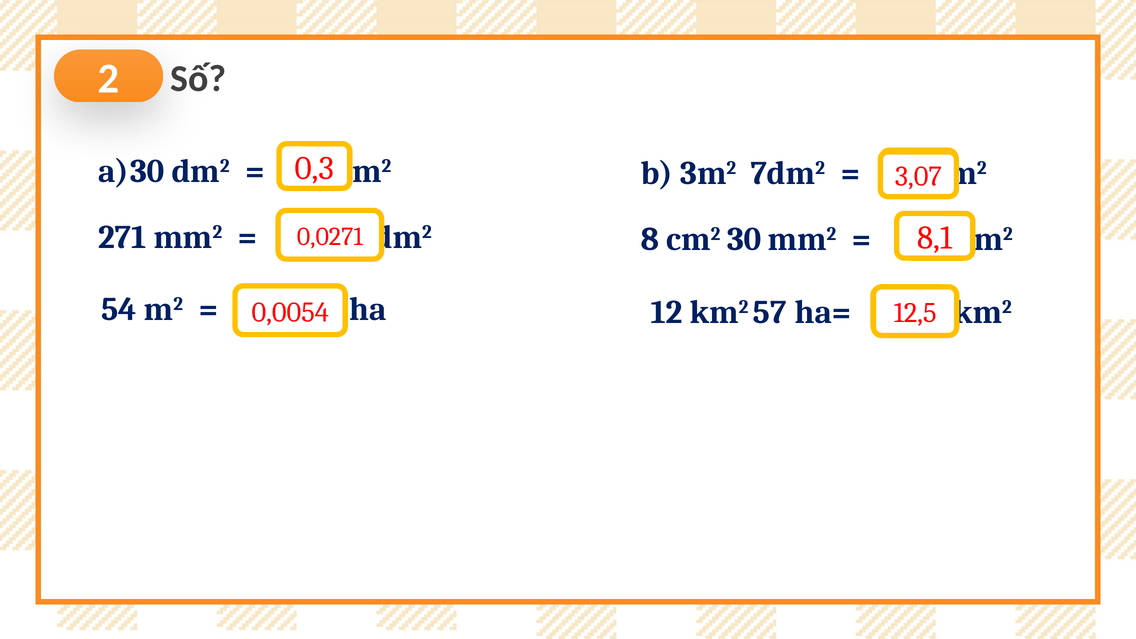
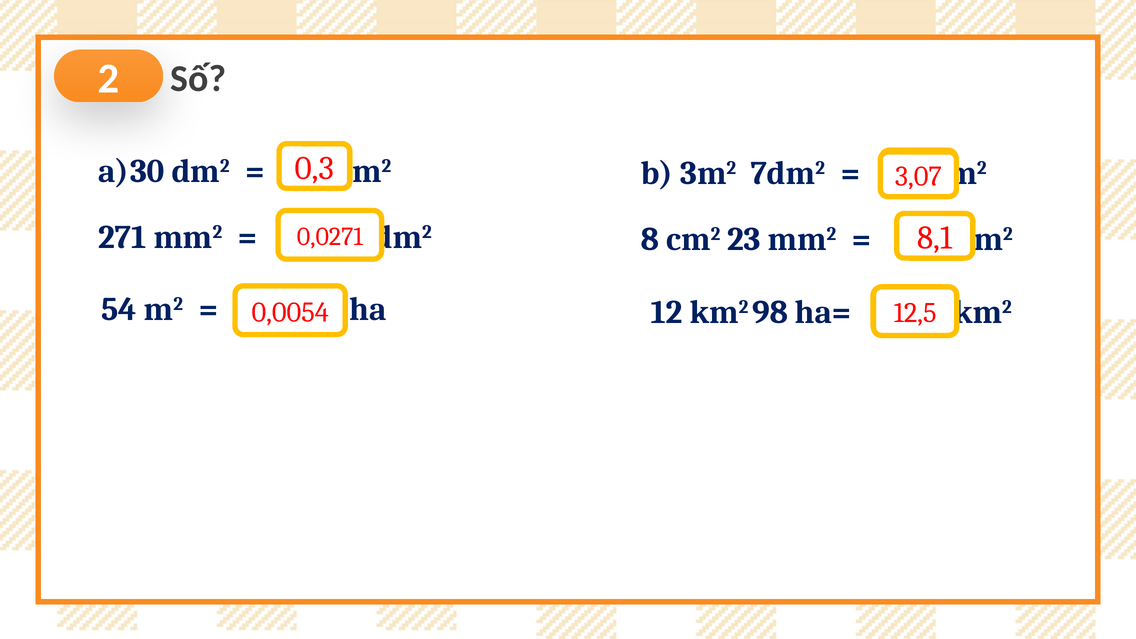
30: 30 -> 23
57: 57 -> 98
